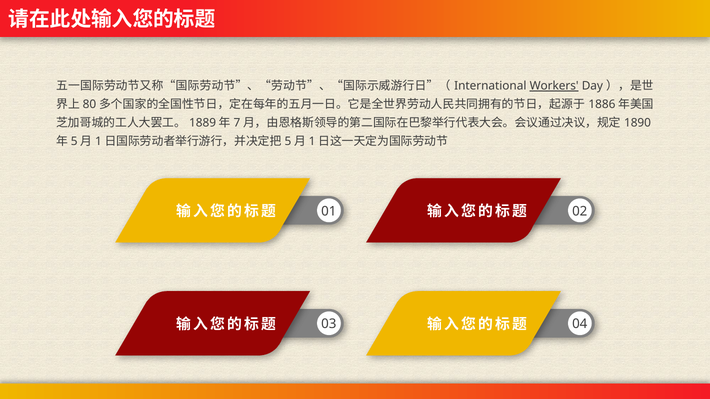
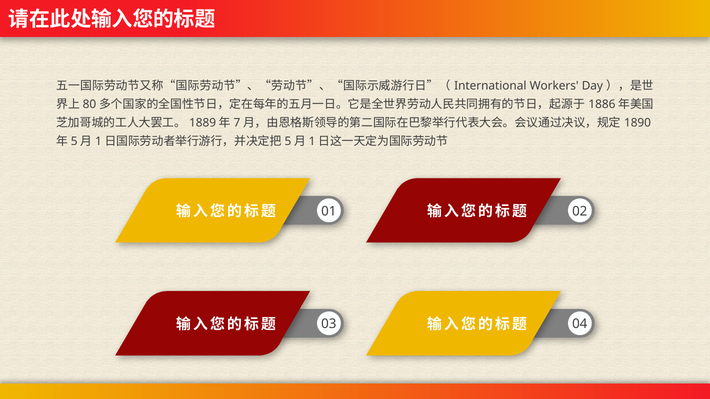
Workers underline: present -> none
